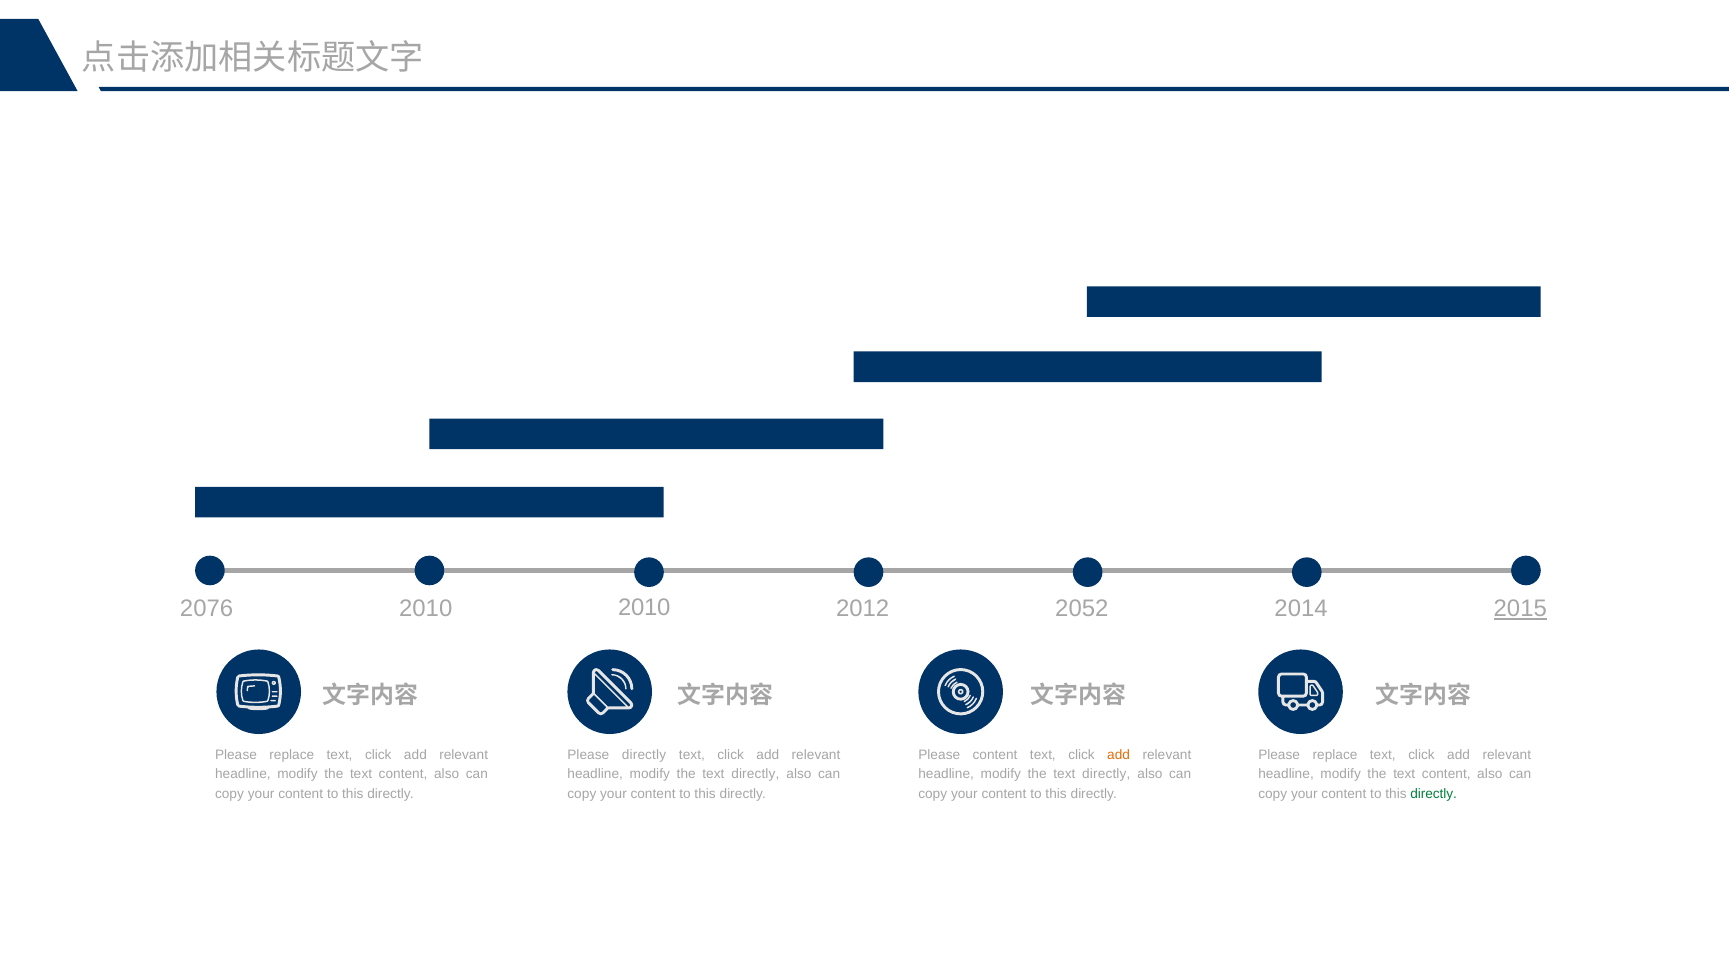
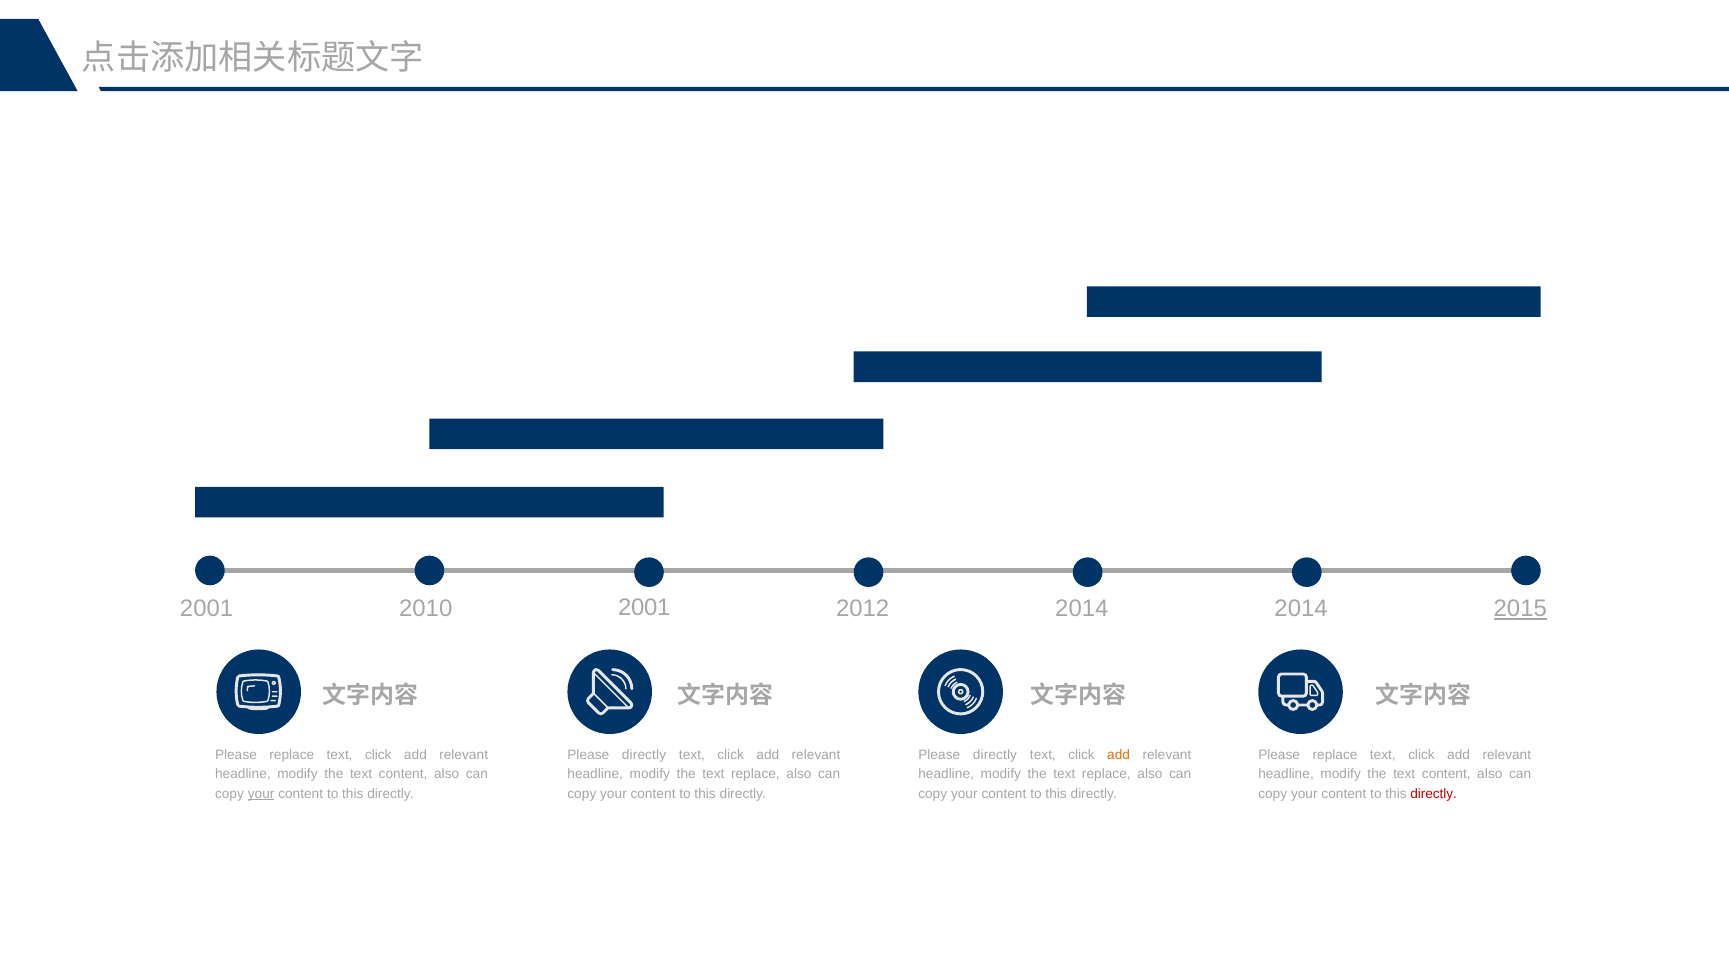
2010 at (644, 608): 2010 -> 2001
2076 at (207, 609): 2076 -> 2001
2052 at (1082, 609): 2052 -> 2014
content at (995, 755): content -> directly
directly at (755, 775): directly -> replace
directly at (1106, 775): directly -> replace
your at (261, 794) underline: none -> present
directly at (1434, 794) colour: green -> red
